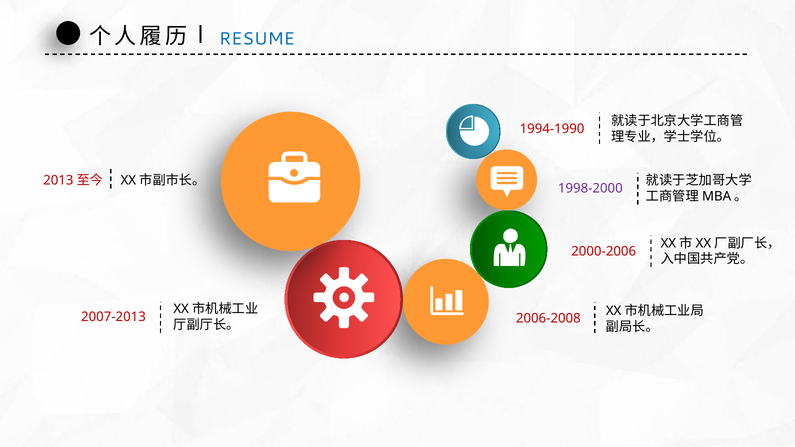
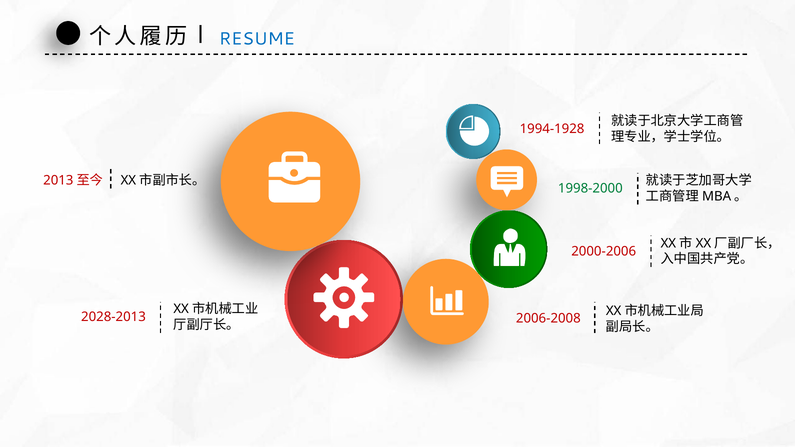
1994-1990: 1994-1990 -> 1994-1928
1998-2000 colour: purple -> green
2007-2013: 2007-2013 -> 2028-2013
